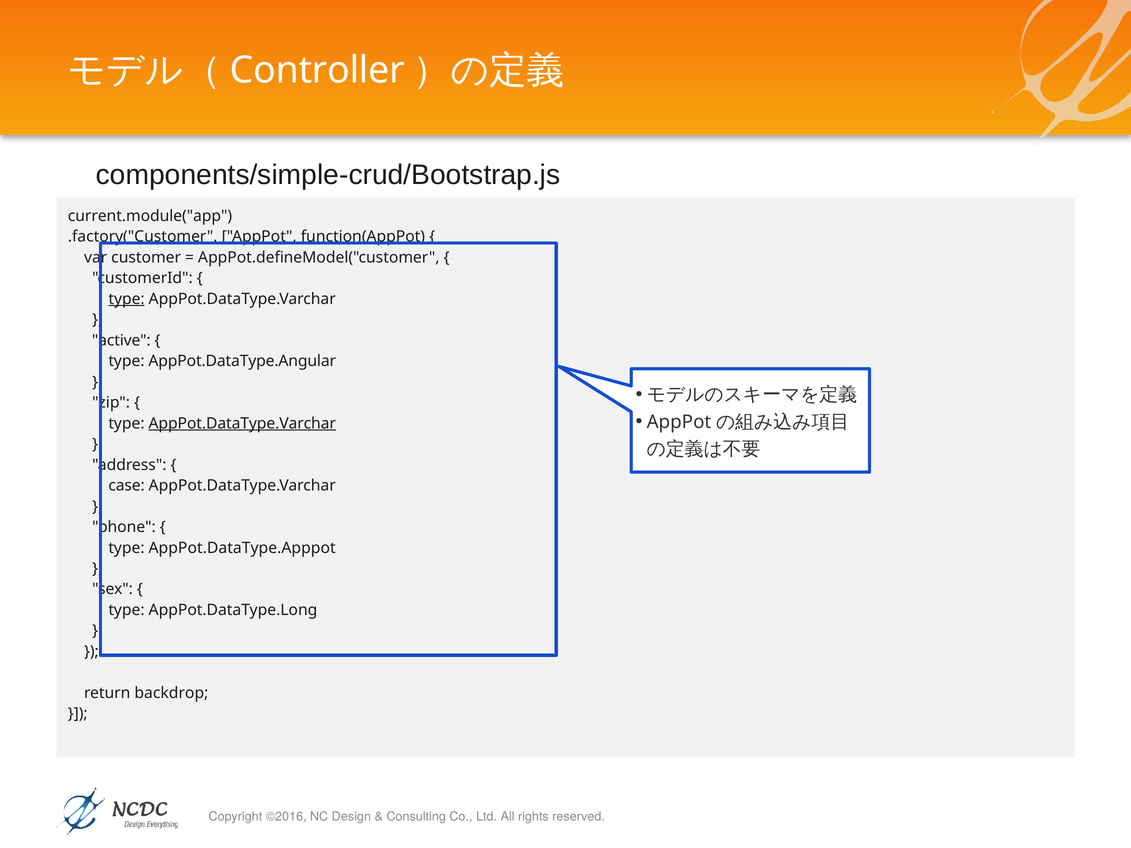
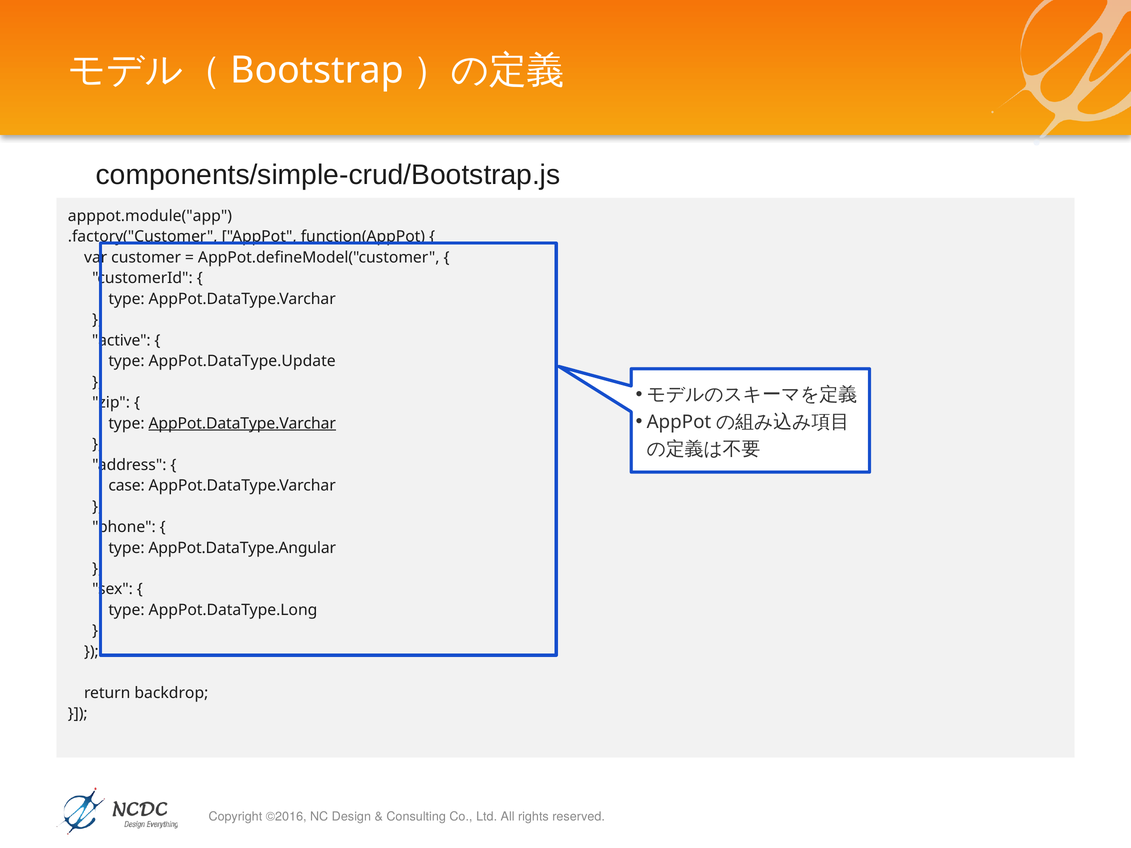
Controller: Controller -> Bootstrap
current.module("app: current.module("app -> apppot.module("app
type at (127, 299) underline: present -> none
AppPot.DataType.Angular: AppPot.DataType.Angular -> AppPot.DataType.Update
AppPot.DataType.Apppot: AppPot.DataType.Apppot -> AppPot.DataType.Angular
